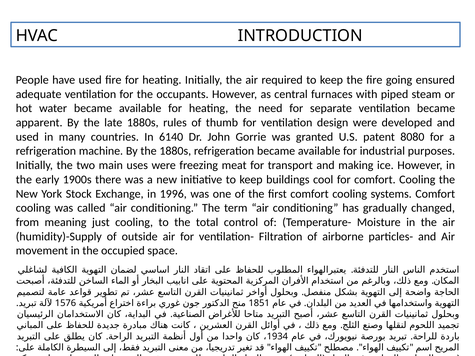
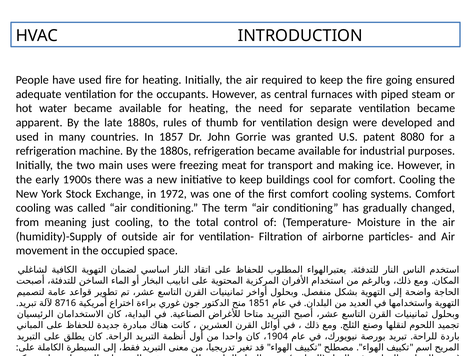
6140: 6140 -> 1857
1996: 1996 -> 1972
1576: 1576 -> 8716
1934: 1934 -> 1904
